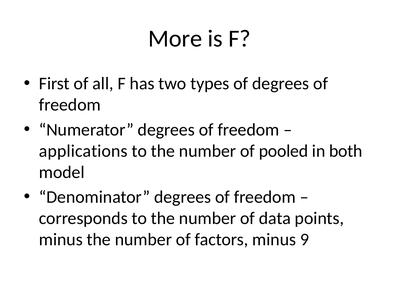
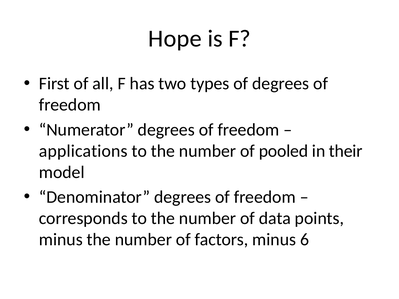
More: More -> Hope
both: both -> their
9: 9 -> 6
